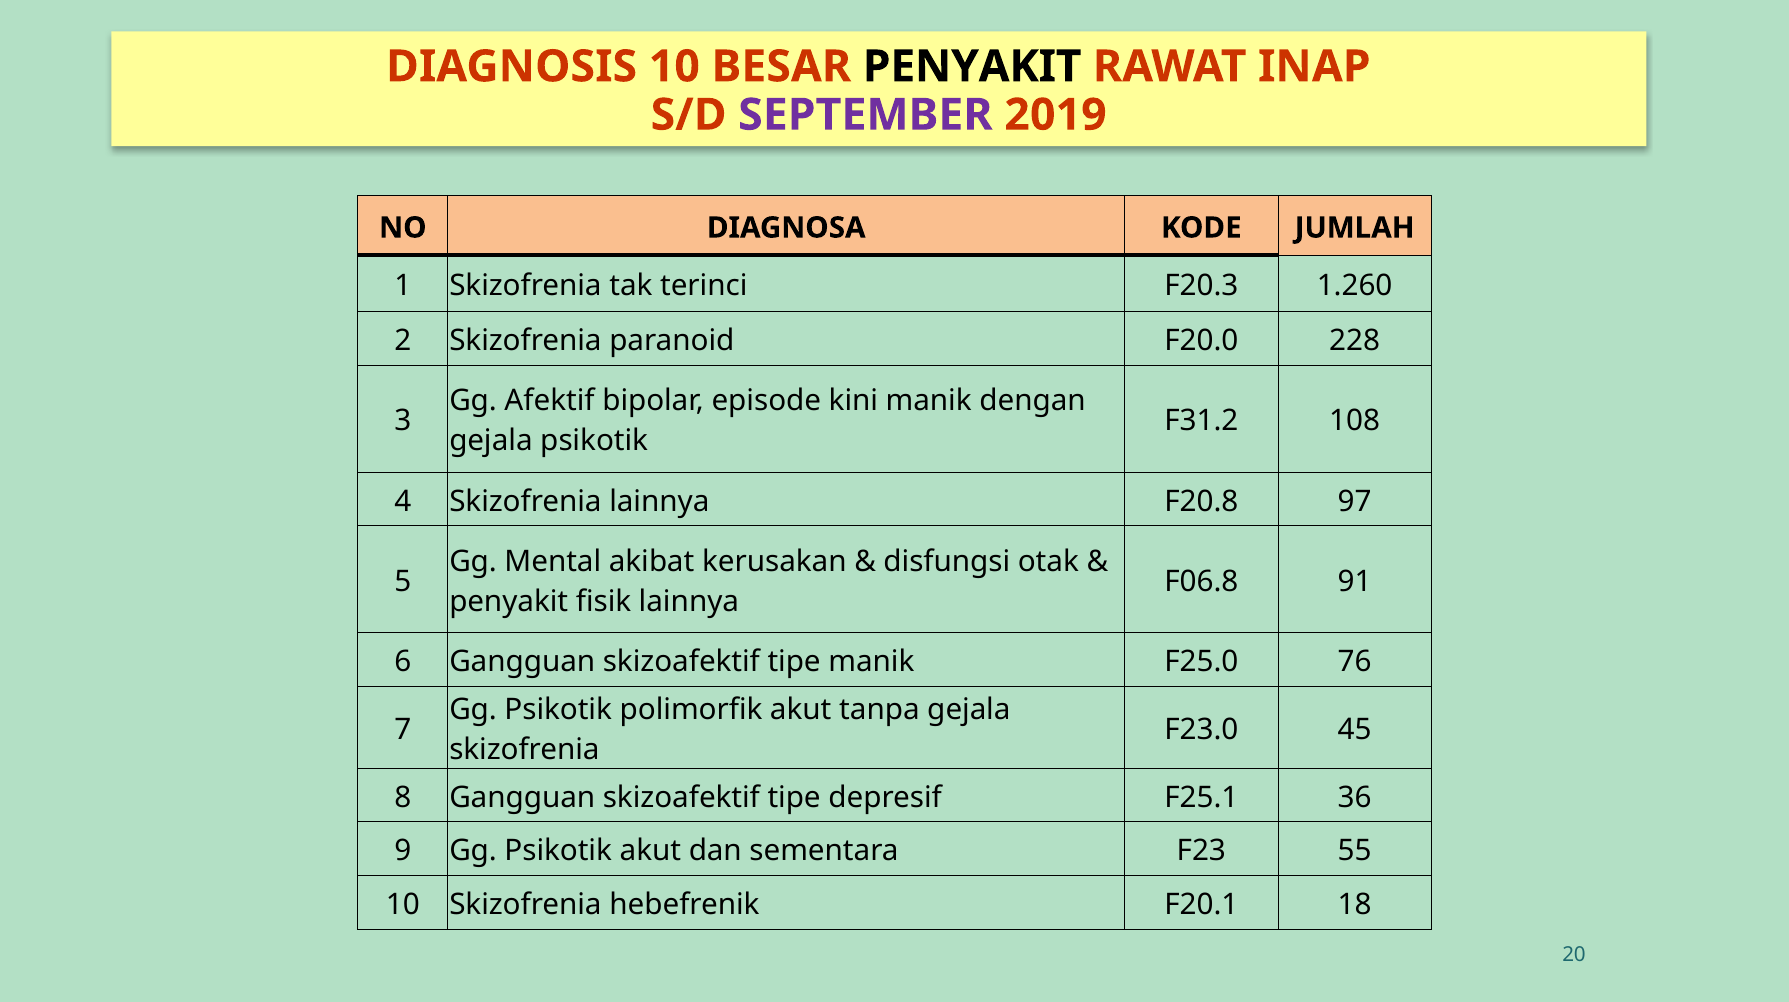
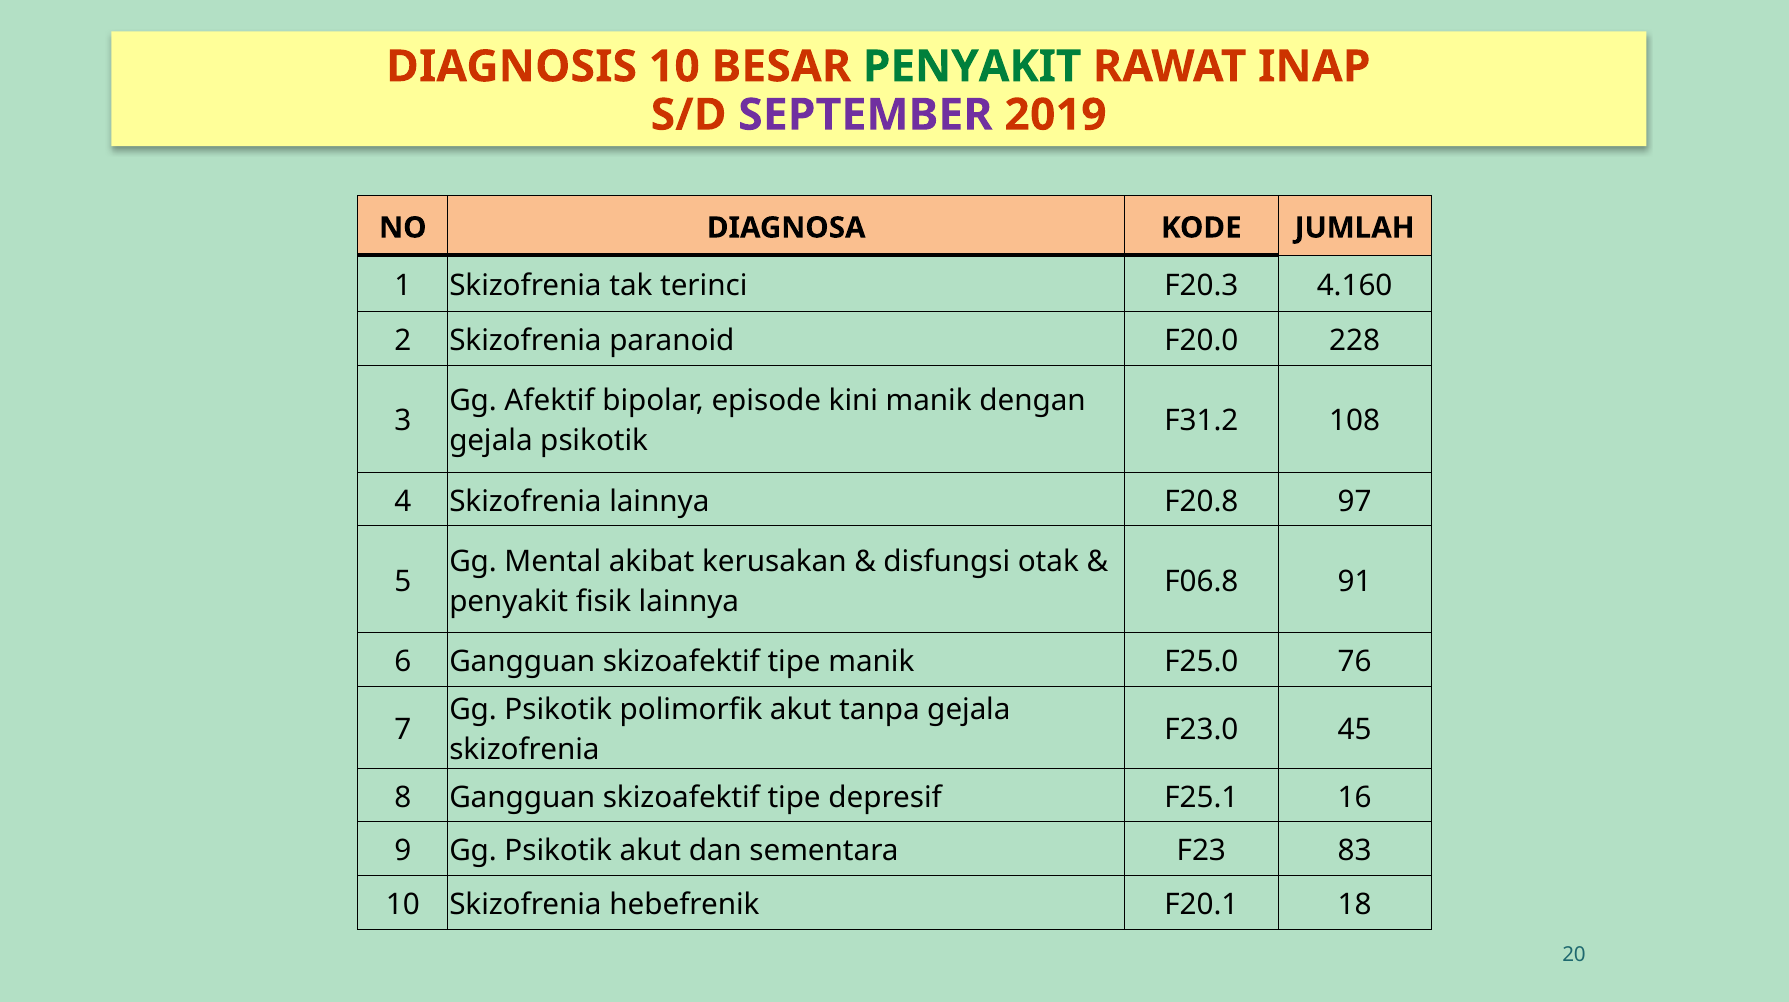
PENYAKIT at (972, 67) colour: black -> green
1.260: 1.260 -> 4.160
36: 36 -> 16
55: 55 -> 83
